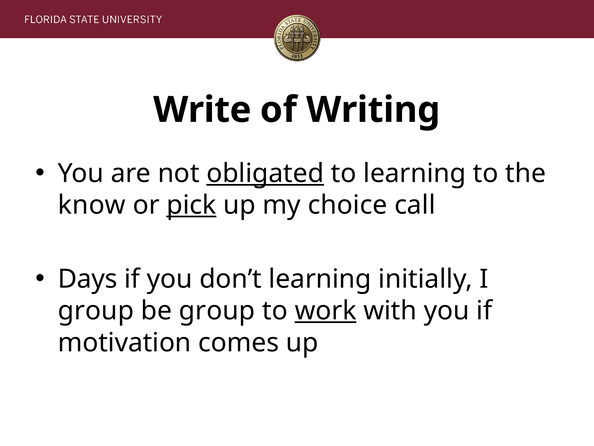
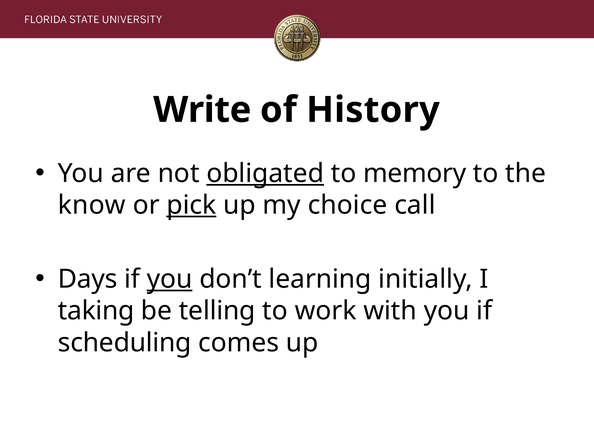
Writing: Writing -> History
to learning: learning -> memory
you at (170, 279) underline: none -> present
group at (96, 311): group -> taking
be group: group -> telling
work underline: present -> none
motivation: motivation -> scheduling
